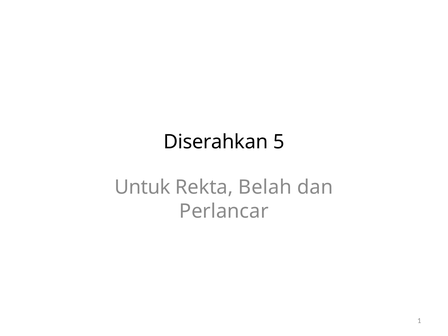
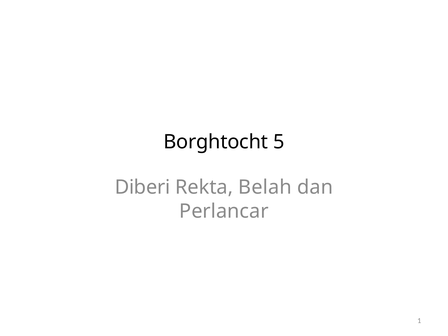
Diserahkan: Diserahkan -> Borghtocht
Untuk: Untuk -> Diberi
